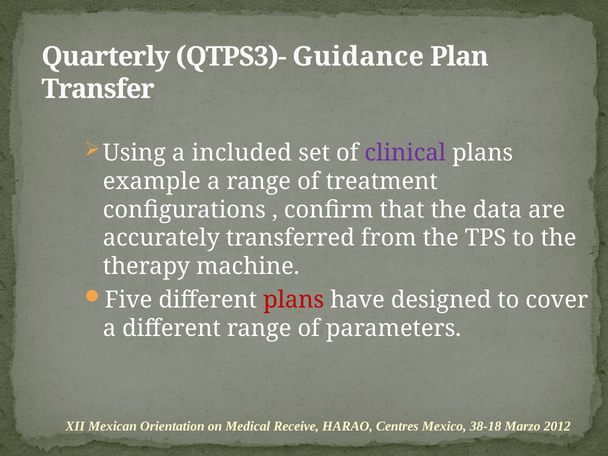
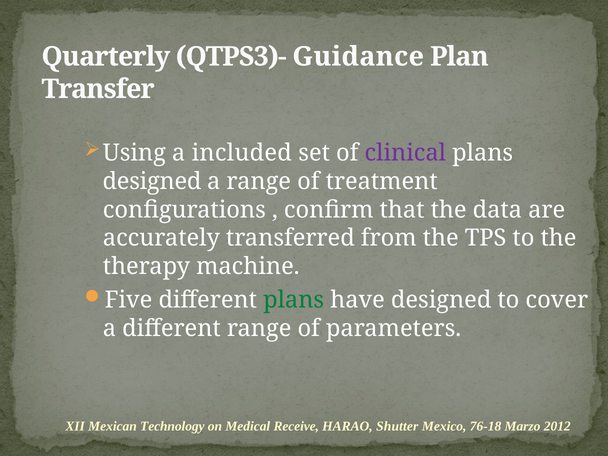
example at (152, 181): example -> designed
plans at (294, 300) colour: red -> green
Orientation: Orientation -> Technology
Centres: Centres -> Shutter
38-18: 38-18 -> 76-18
